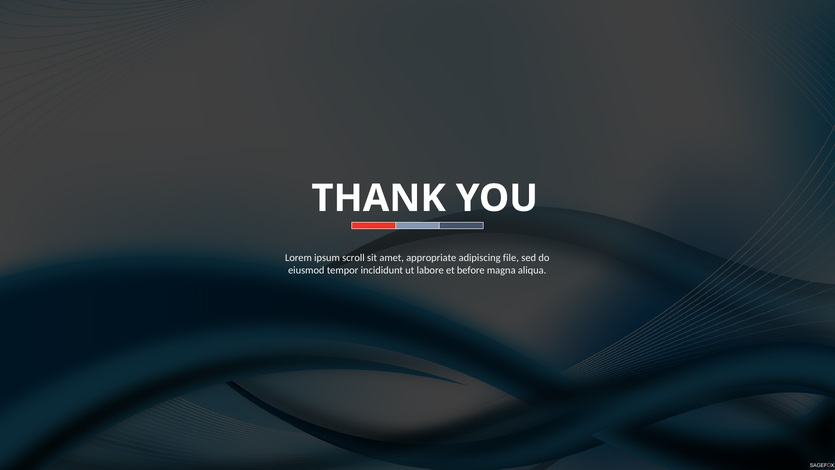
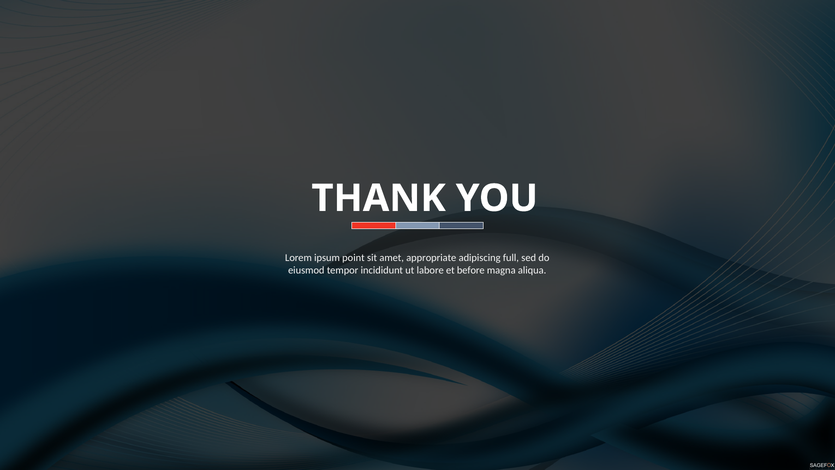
scroll: scroll -> point
file: file -> full
